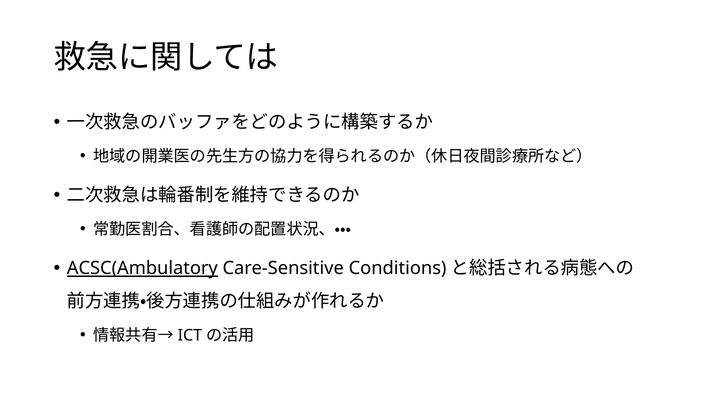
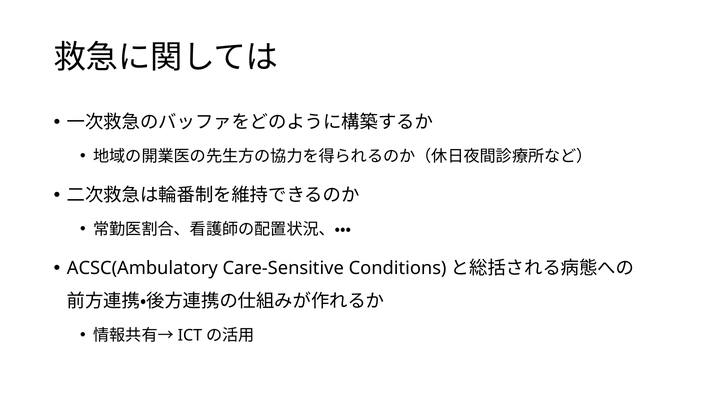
ACSC(Ambulatory underline: present -> none
